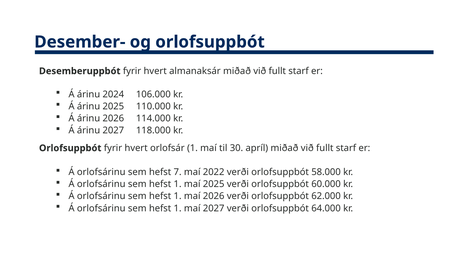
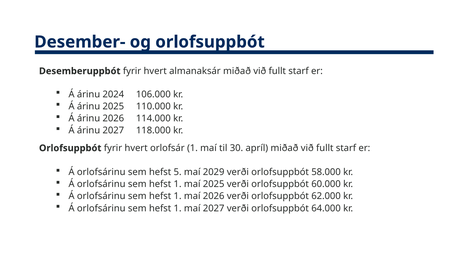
7: 7 -> 5
2022: 2022 -> 2029
